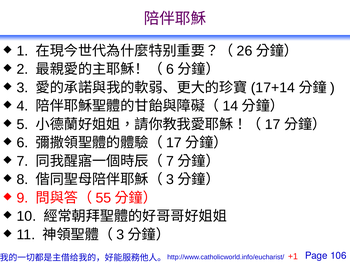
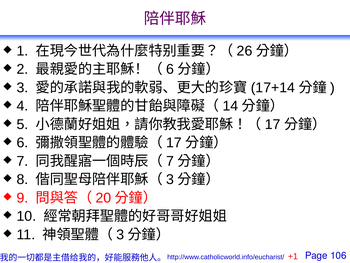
55: 55 -> 20
